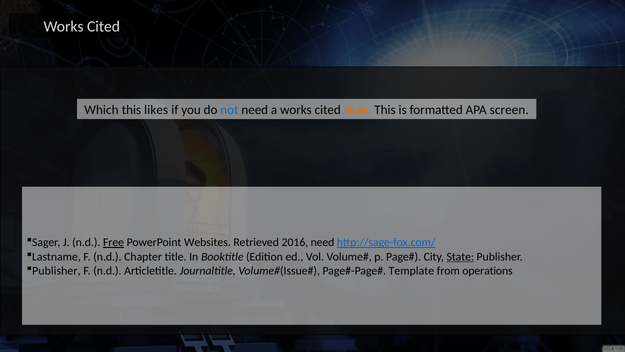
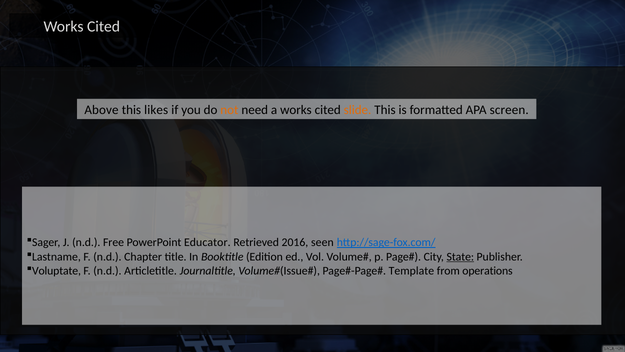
Which: Which -> Above
not colour: blue -> orange
Free underline: present -> none
Websites: Websites -> Educator
2016 need: need -> seen
Publisher at (56, 270): Publisher -> Voluptate
